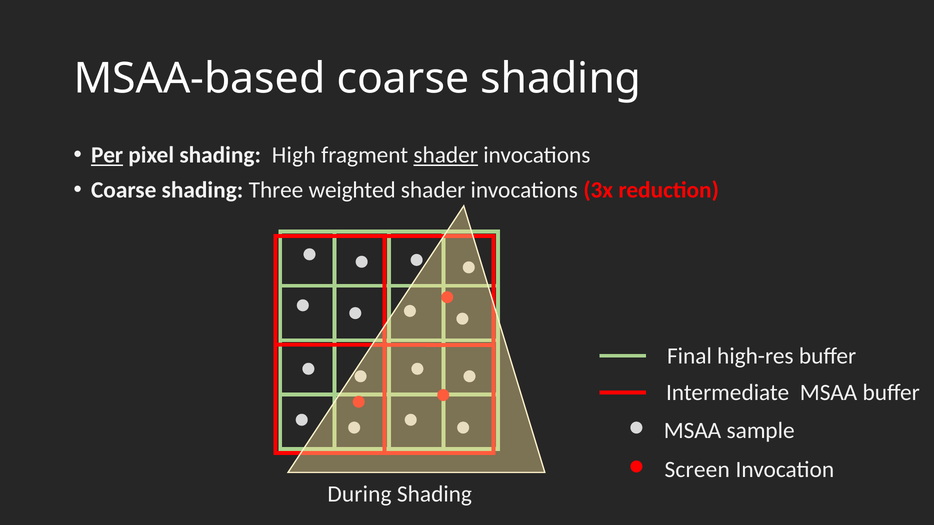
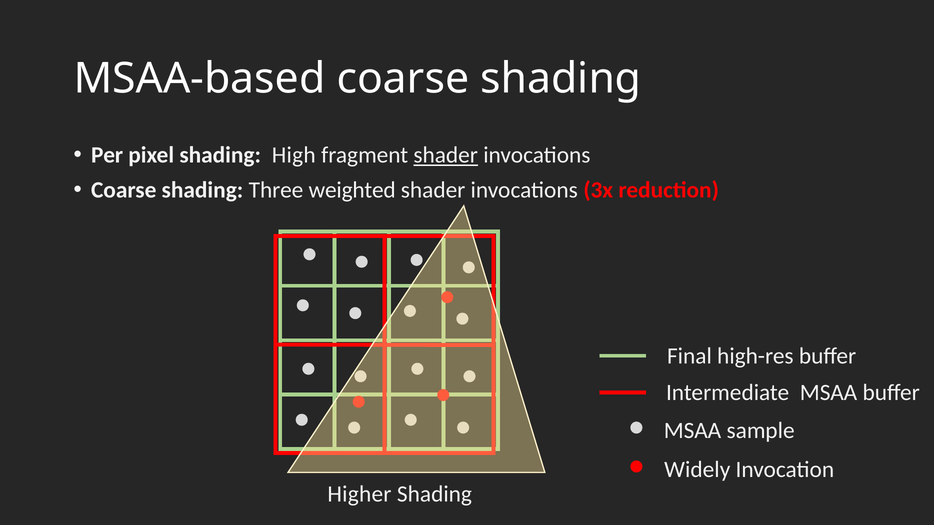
Per underline: present -> none
Screen: Screen -> Widely
During: During -> Higher
